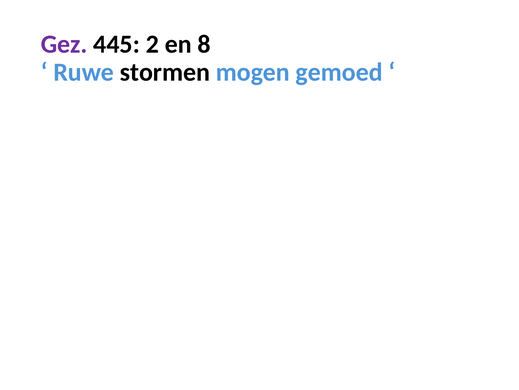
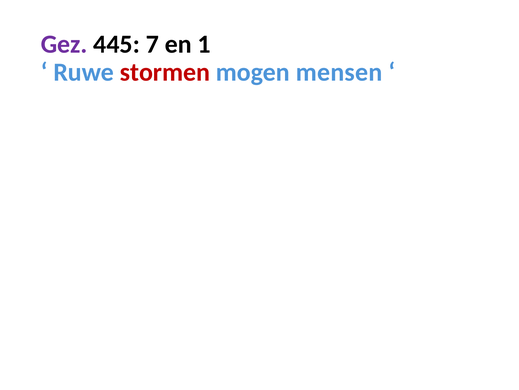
2: 2 -> 7
8: 8 -> 1
stormen colour: black -> red
gemoed: gemoed -> mensen
